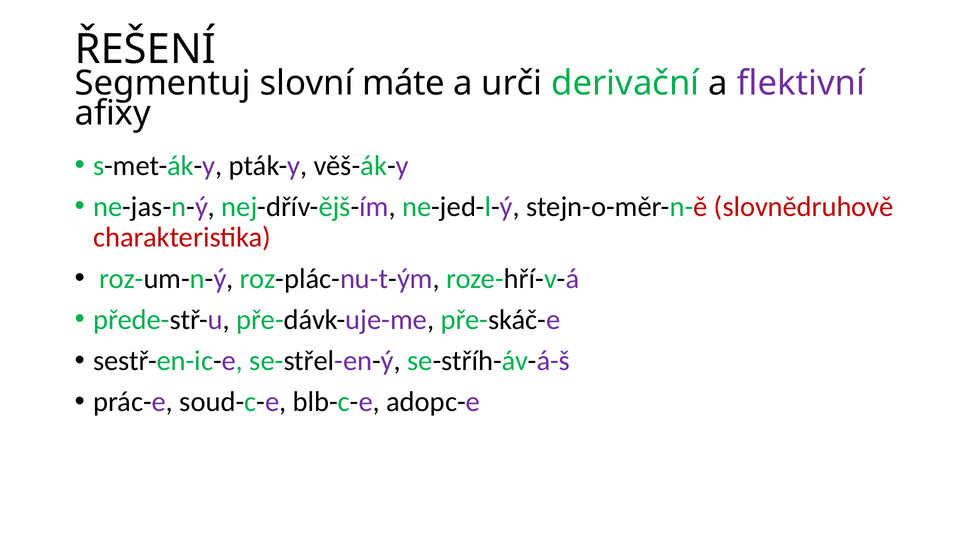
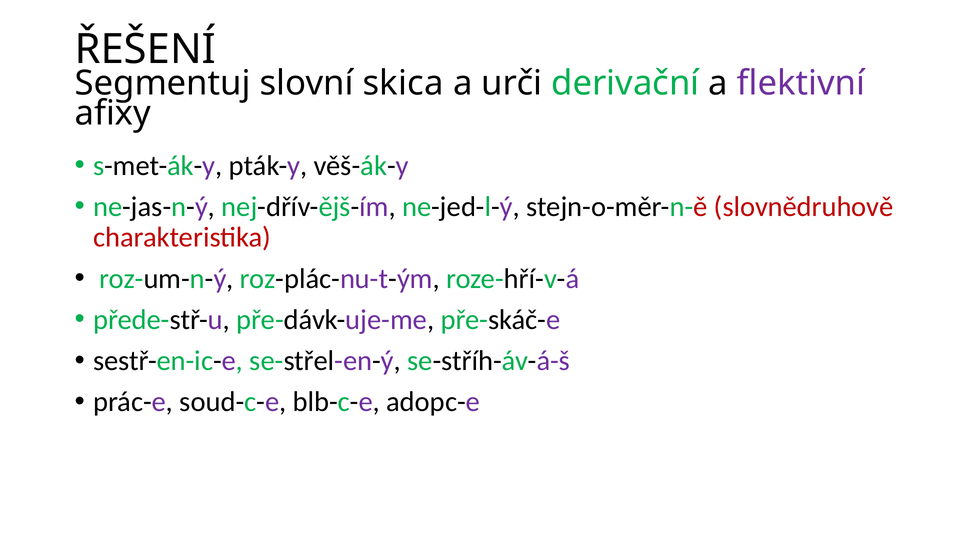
máte: máte -> skica
